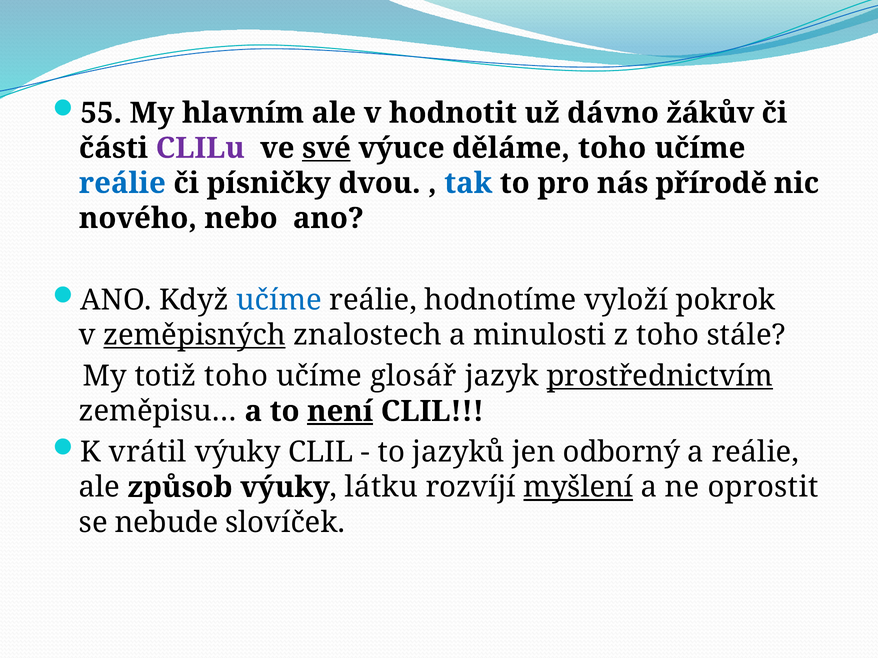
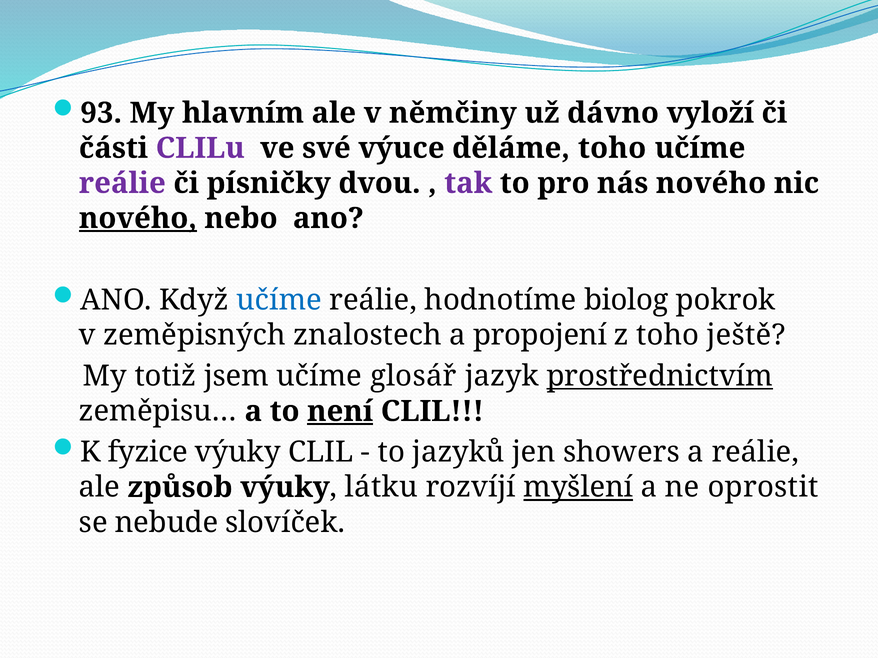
55: 55 -> 93
hodnotit: hodnotit -> němčiny
žákův: žákův -> vyloží
své underline: present -> none
reálie at (122, 183) colour: blue -> purple
tak colour: blue -> purple
nás přírodě: přírodě -> nového
nového at (138, 218) underline: none -> present
vyloží: vyloží -> biolog
zeměpisných underline: present -> none
minulosti: minulosti -> propojení
stále: stále -> ještě
totiž toho: toho -> jsem
vrátil: vrátil -> fyzice
odborný: odborný -> showers
